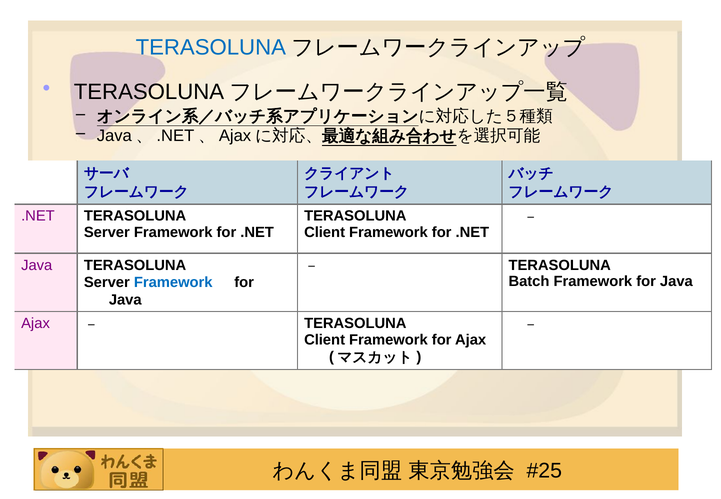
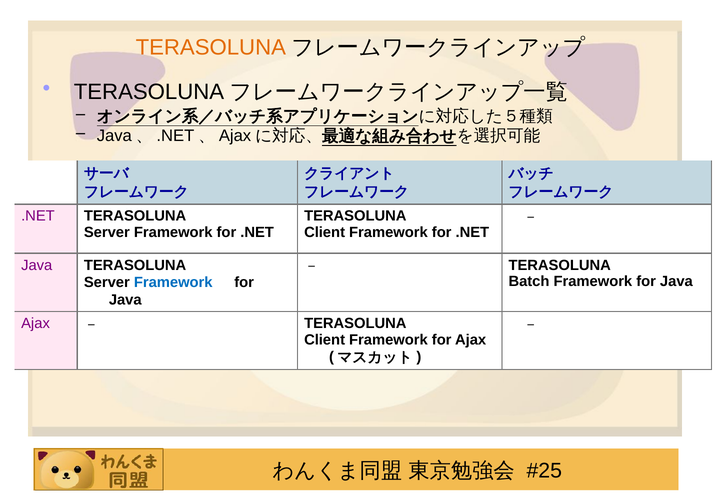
TERASOLUNA at (211, 47) colour: blue -> orange
